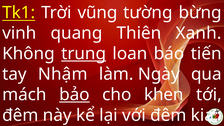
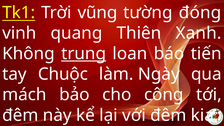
bừng: bừng -> đóng
Nhậm: Nhậm -> Chuộc
bảo underline: present -> none
khen: khen -> công
